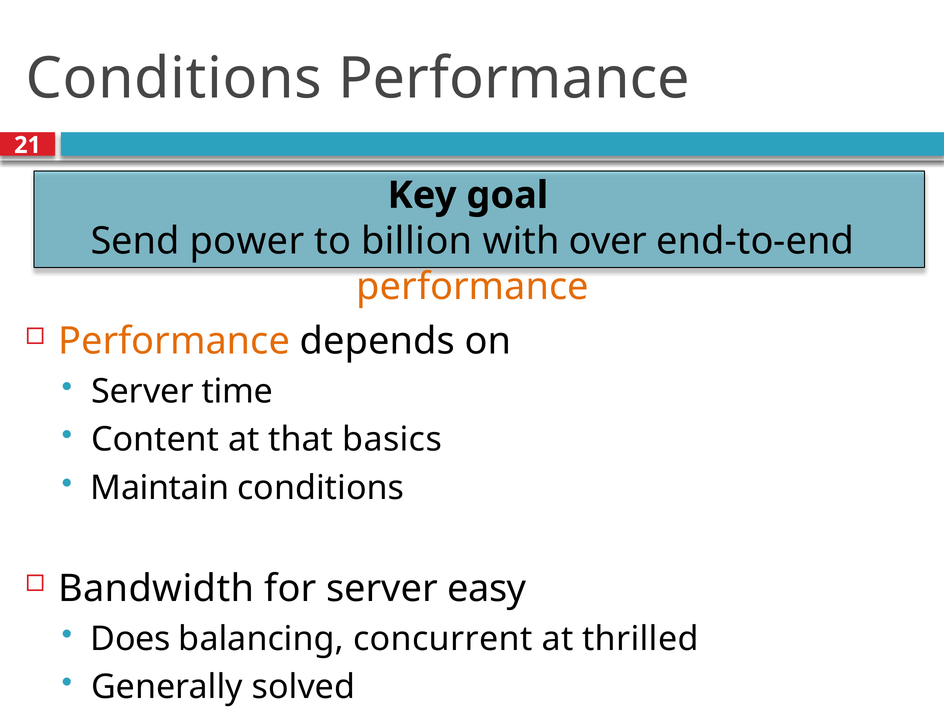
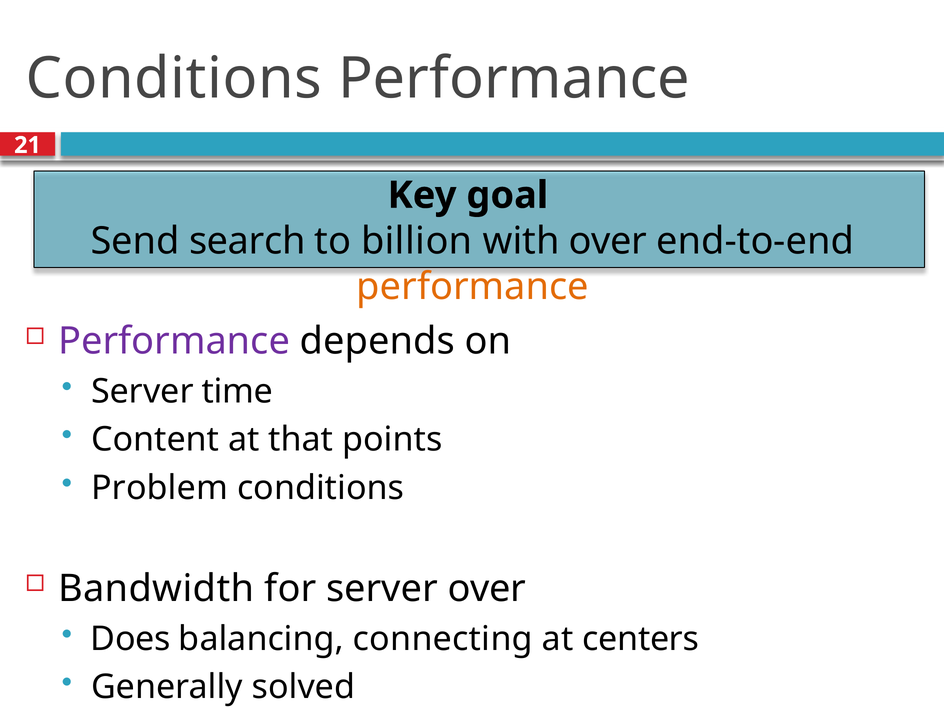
power: power -> search
Performance at (174, 341) colour: orange -> purple
basics: basics -> points
Maintain: Maintain -> Problem
server easy: easy -> over
concurrent: concurrent -> connecting
thrilled: thrilled -> centers
